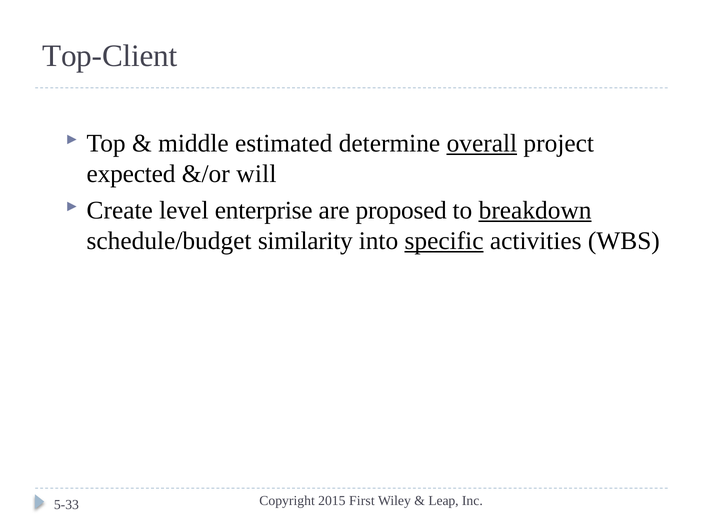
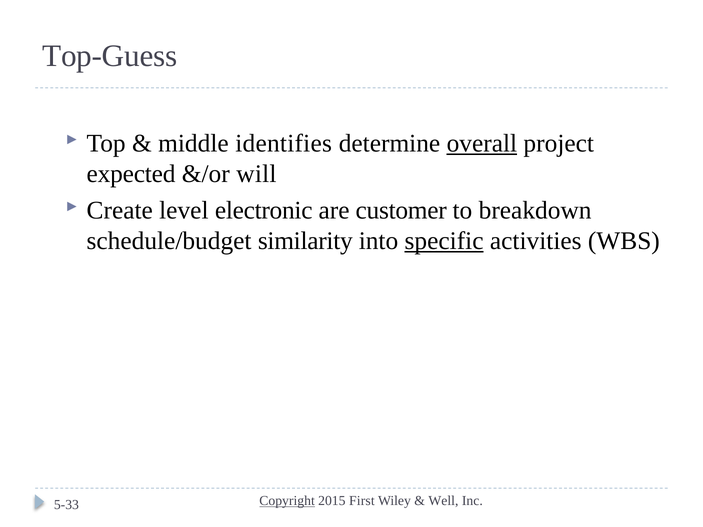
Top-Client: Top-Client -> Top-Guess
estimated: estimated -> identifies
enterprise: enterprise -> electronic
proposed: proposed -> customer
breakdown underline: present -> none
Copyright underline: none -> present
Leap: Leap -> Well
